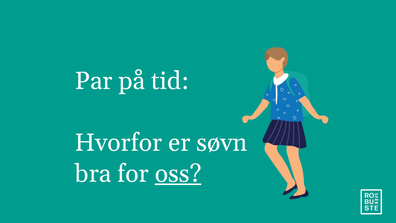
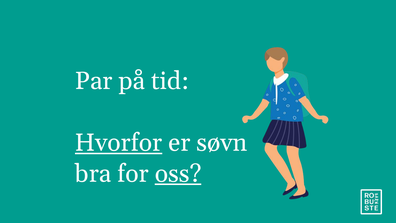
Hvorfor underline: none -> present
